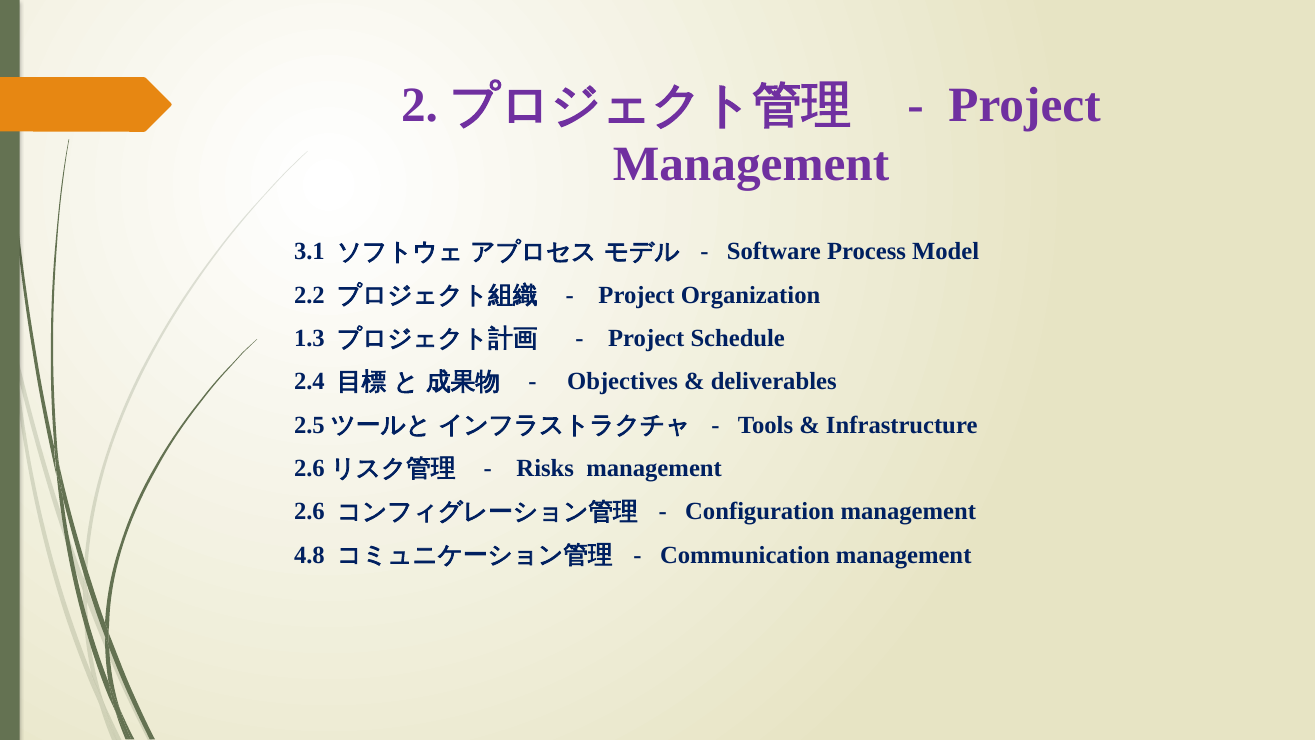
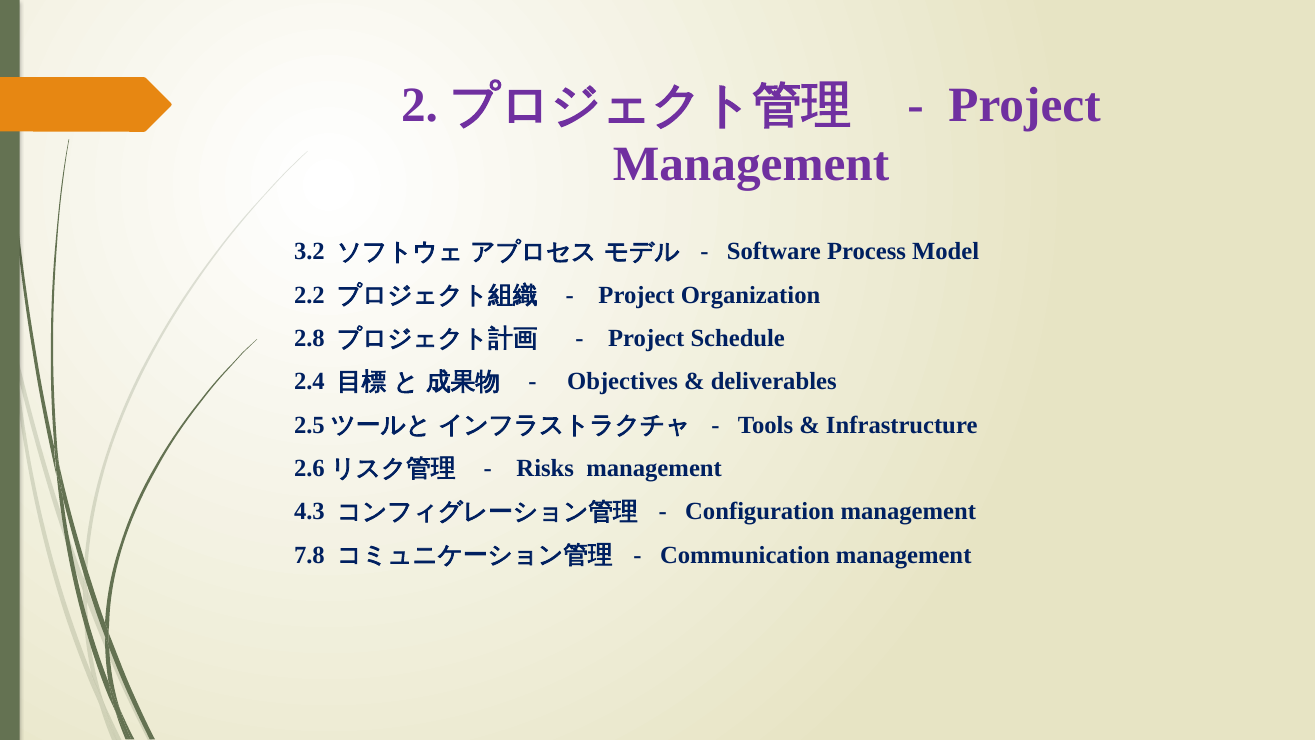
3.1: 3.1 -> 3.2
1.3: 1.3 -> 2.8
2.6: 2.6 -> 4.3
4.8: 4.8 -> 7.8
